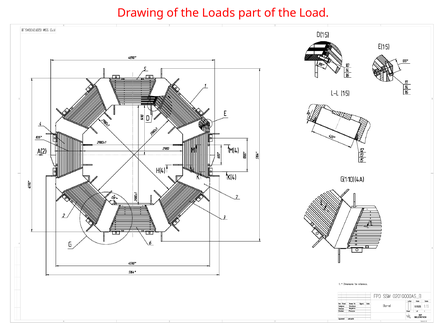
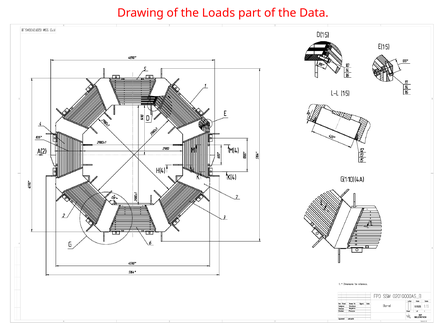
Load: Load -> Data
